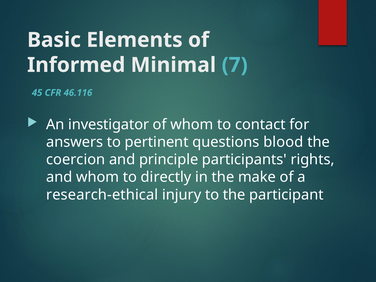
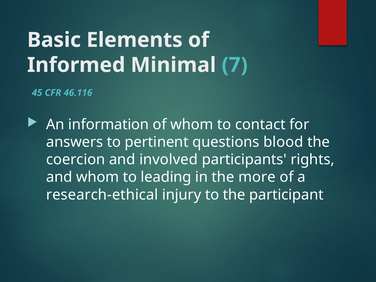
investigator: investigator -> information
principle: principle -> involved
directly: directly -> leading
make: make -> more
